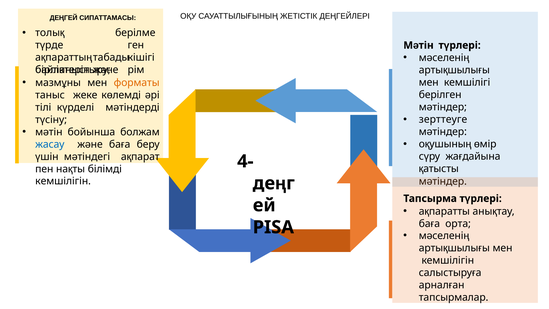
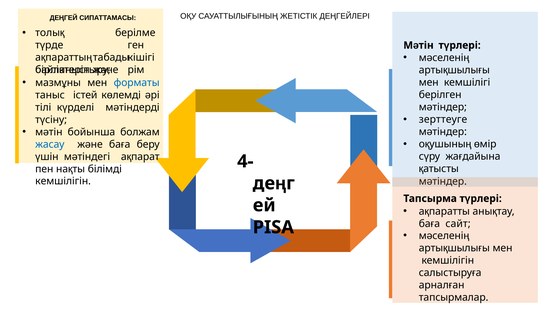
форматы colour: orange -> blue
жеке: жеке -> істей
орта: орта -> сайт
